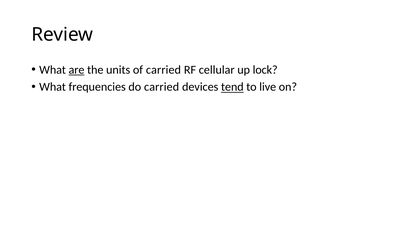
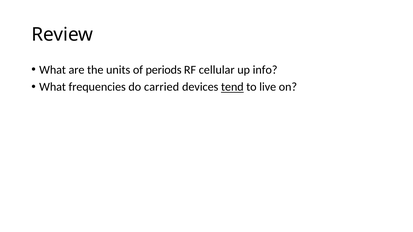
are underline: present -> none
of carried: carried -> periods
lock: lock -> info
